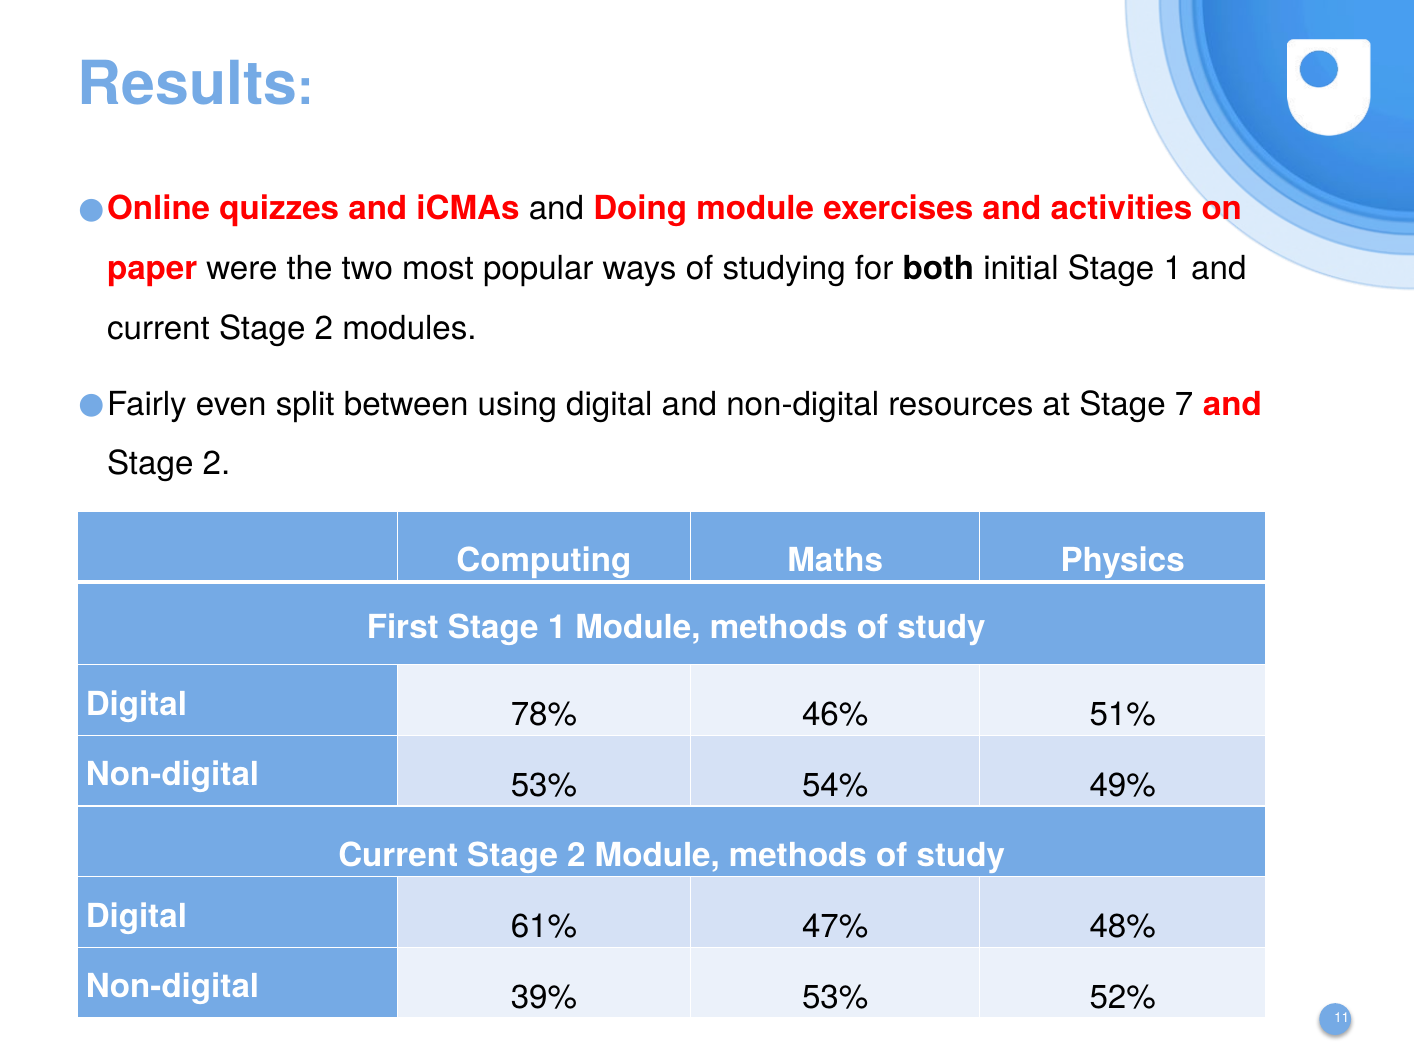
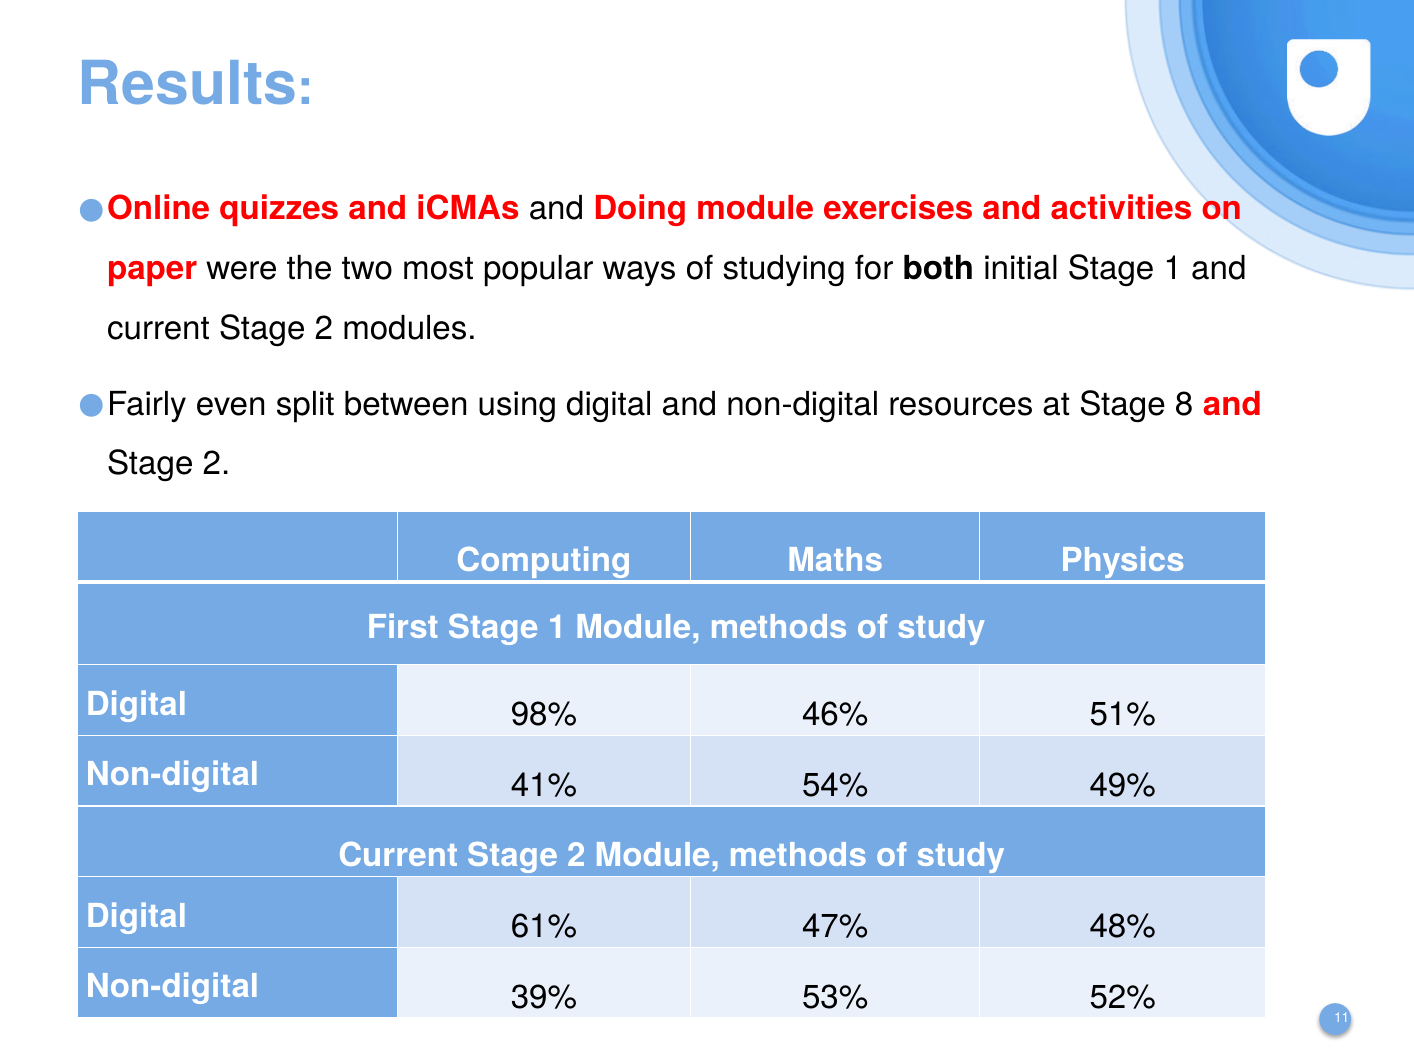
7: 7 -> 8
78%: 78% -> 98%
Non-digital 53%: 53% -> 41%
